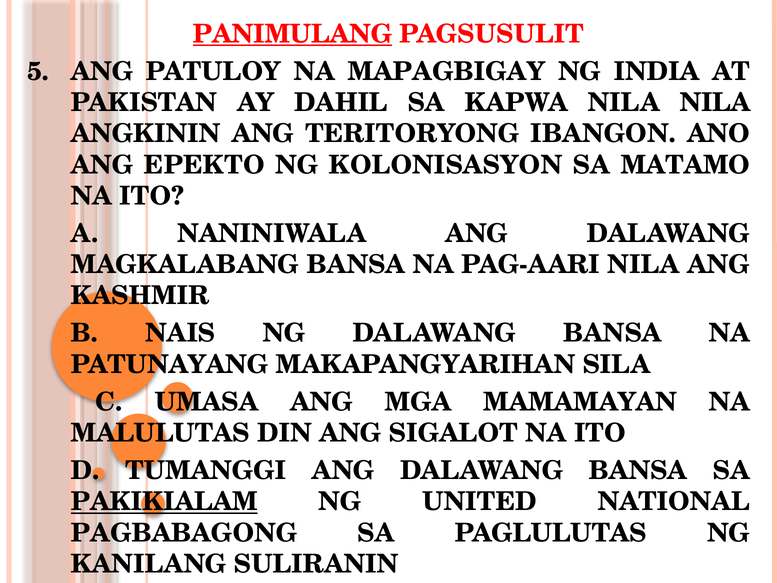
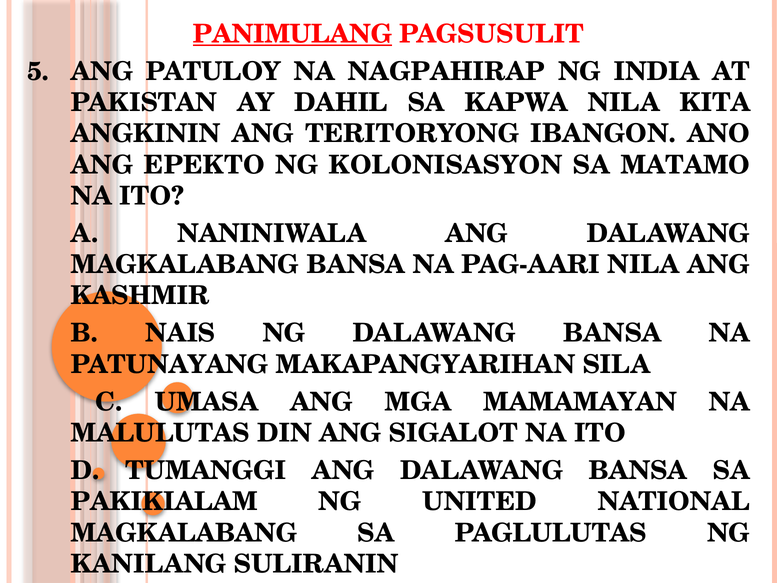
MAPAGBIGAY: MAPAGBIGAY -> NAGPAHIRAP
NILA NILA: NILA -> KITA
PAKIKIALAM underline: present -> none
PAGBABAGONG at (184, 533): PAGBABAGONG -> MAGKALABANG
